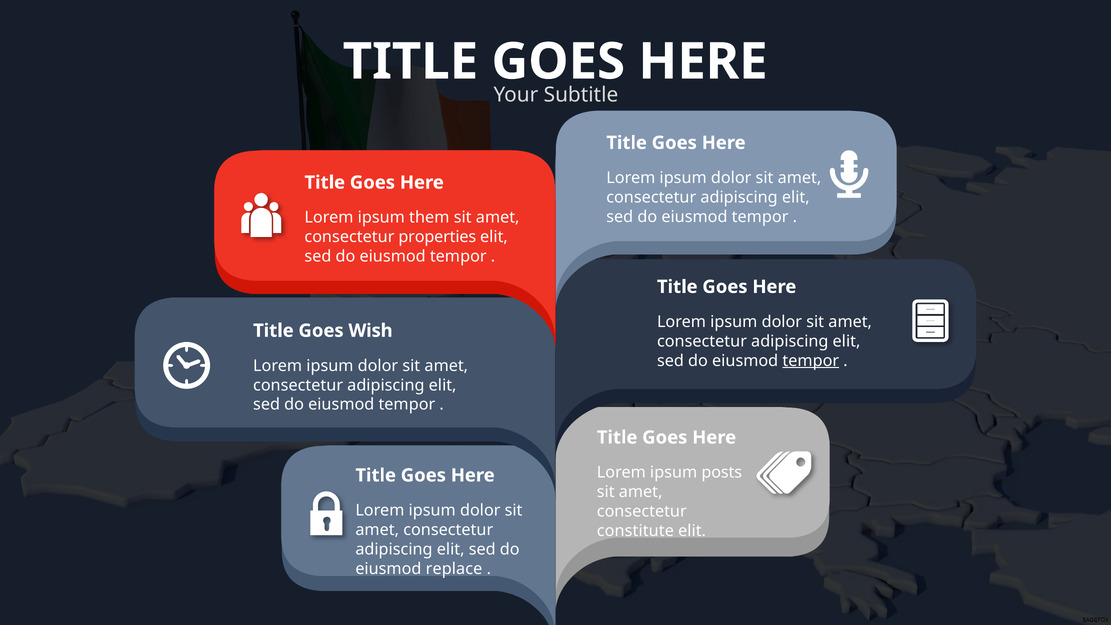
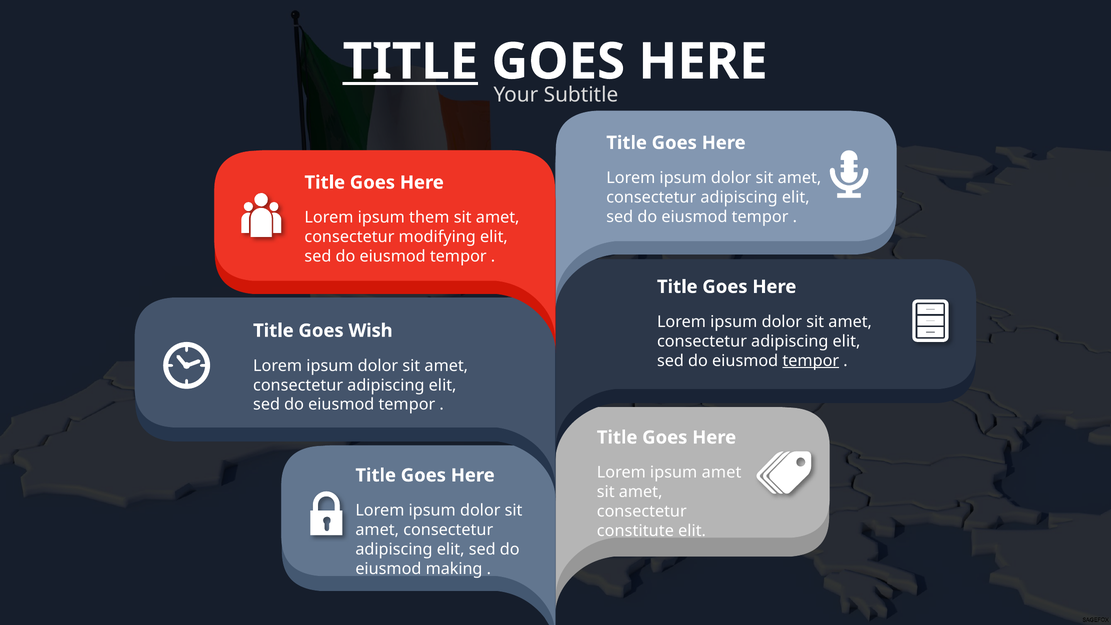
TITLE at (410, 62) underline: none -> present
properties: properties -> modifying
ipsum posts: posts -> amet
replace: replace -> making
